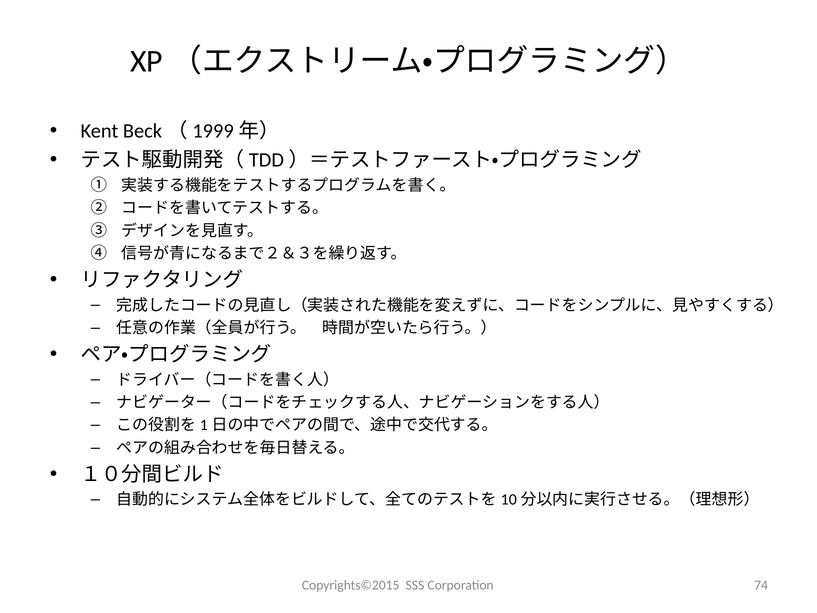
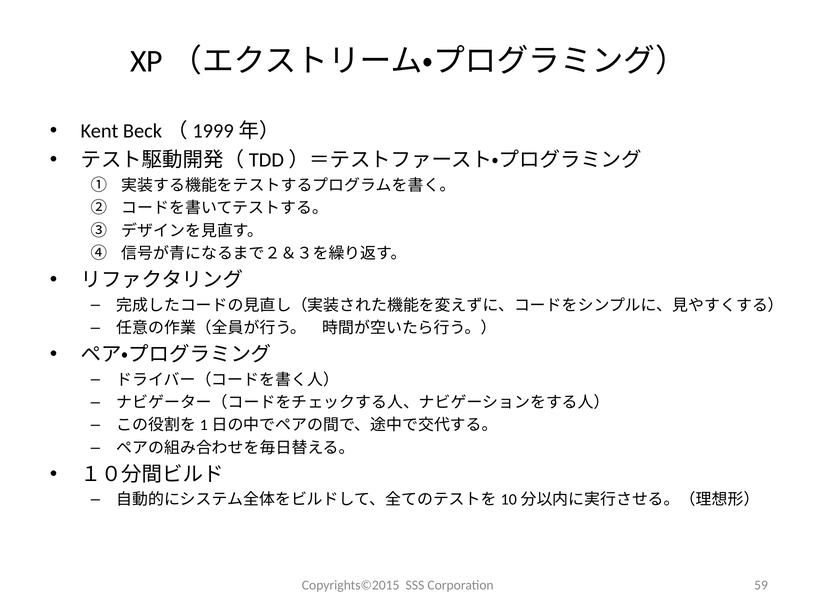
74: 74 -> 59
